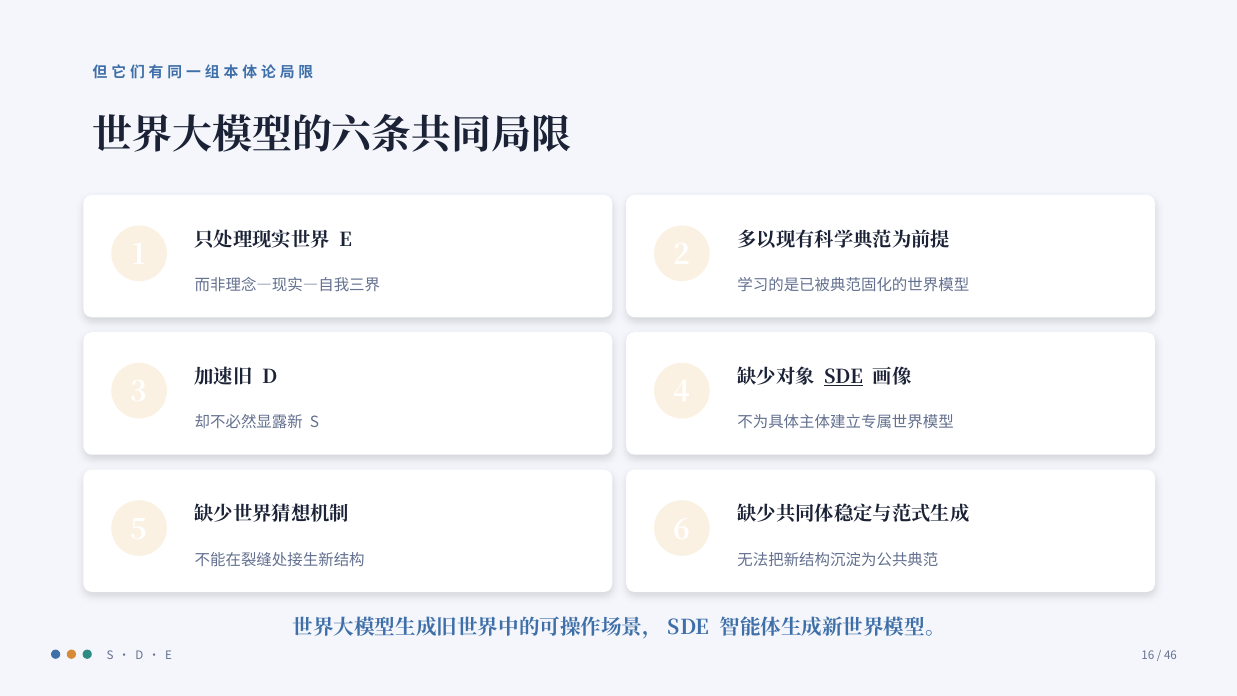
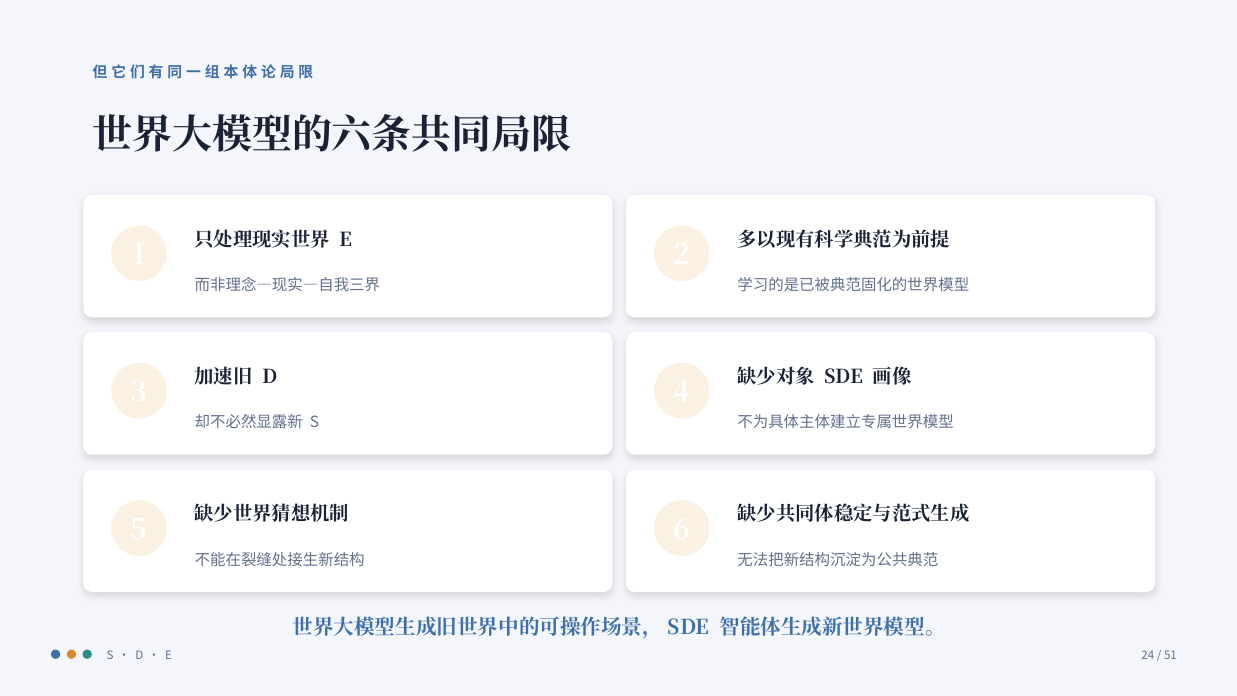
SDE underline: present -> none
16: 16 -> 24
46: 46 -> 51
